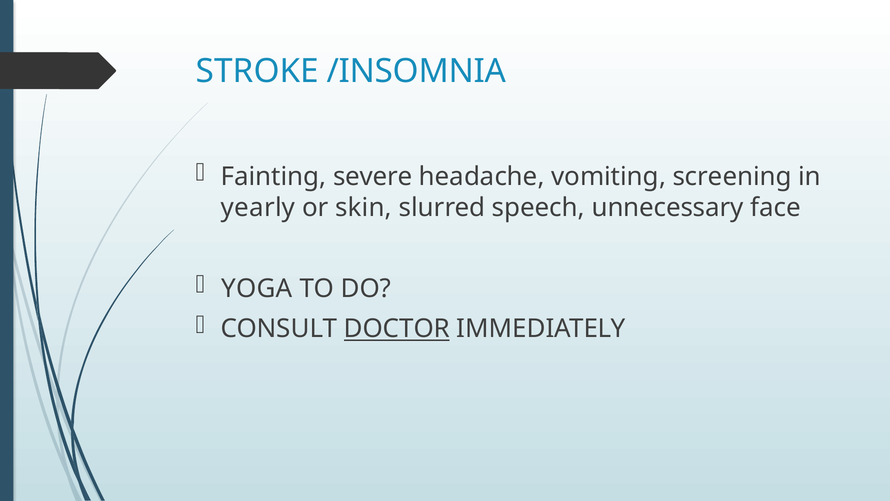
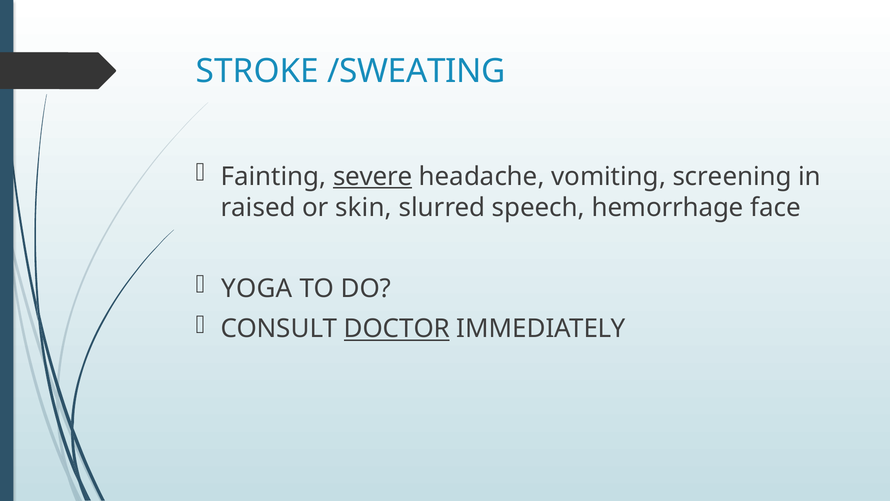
/INSOMNIA: /INSOMNIA -> /SWEATING
severe underline: none -> present
yearly: yearly -> raised
unnecessary: unnecessary -> hemorrhage
